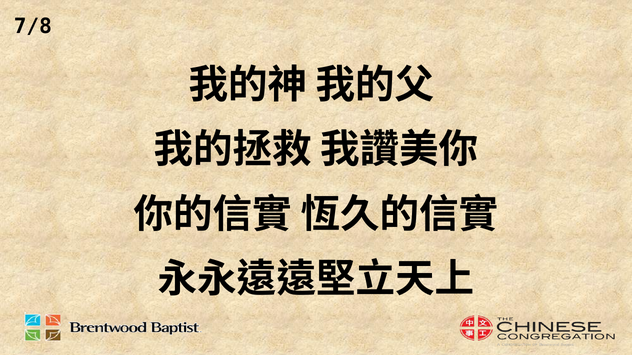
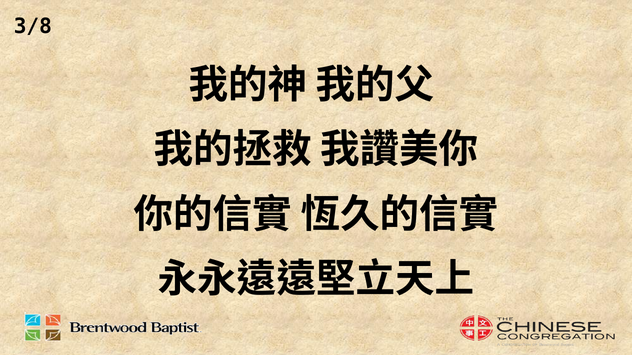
7/8: 7/8 -> 3/8
